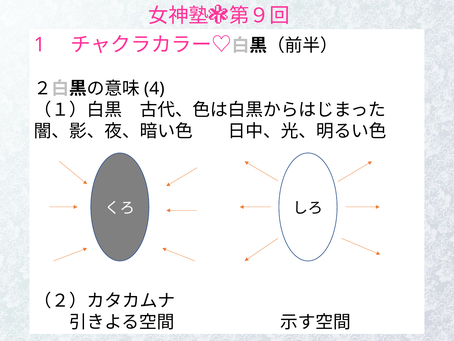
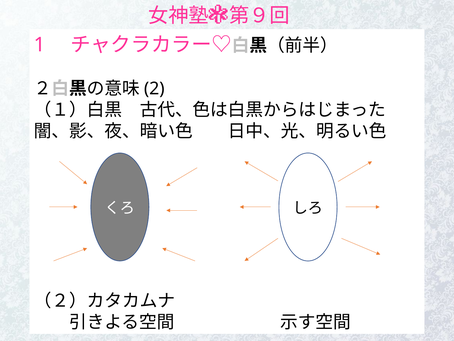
4: 4 -> 2
